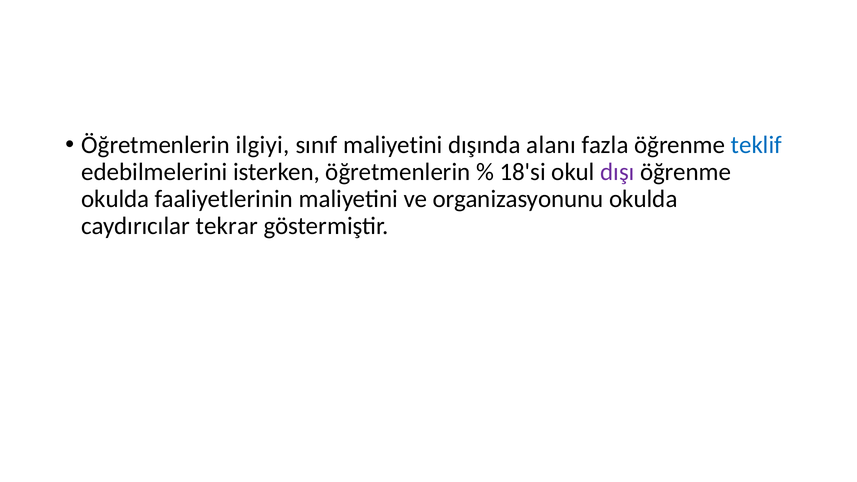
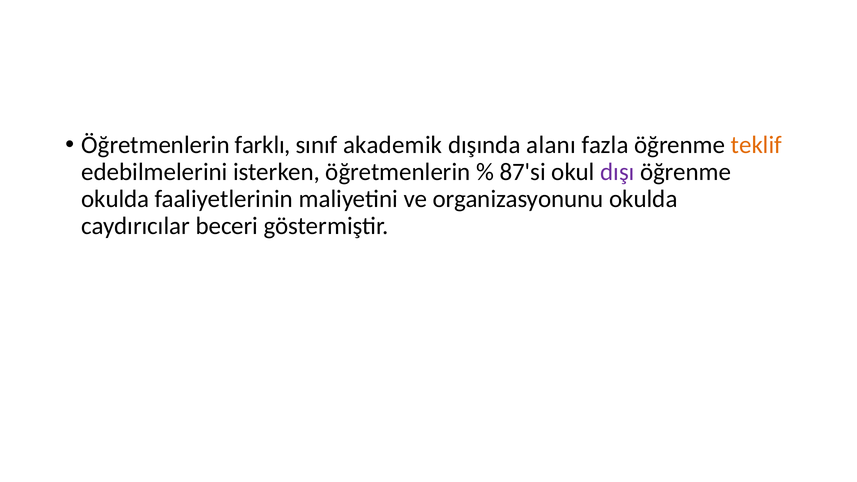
ilgiyi: ilgiyi -> farklı
sınıf maliyetini: maliyetini -> akademik
teklif colour: blue -> orange
18'si: 18'si -> 87'si
tekrar: tekrar -> beceri
